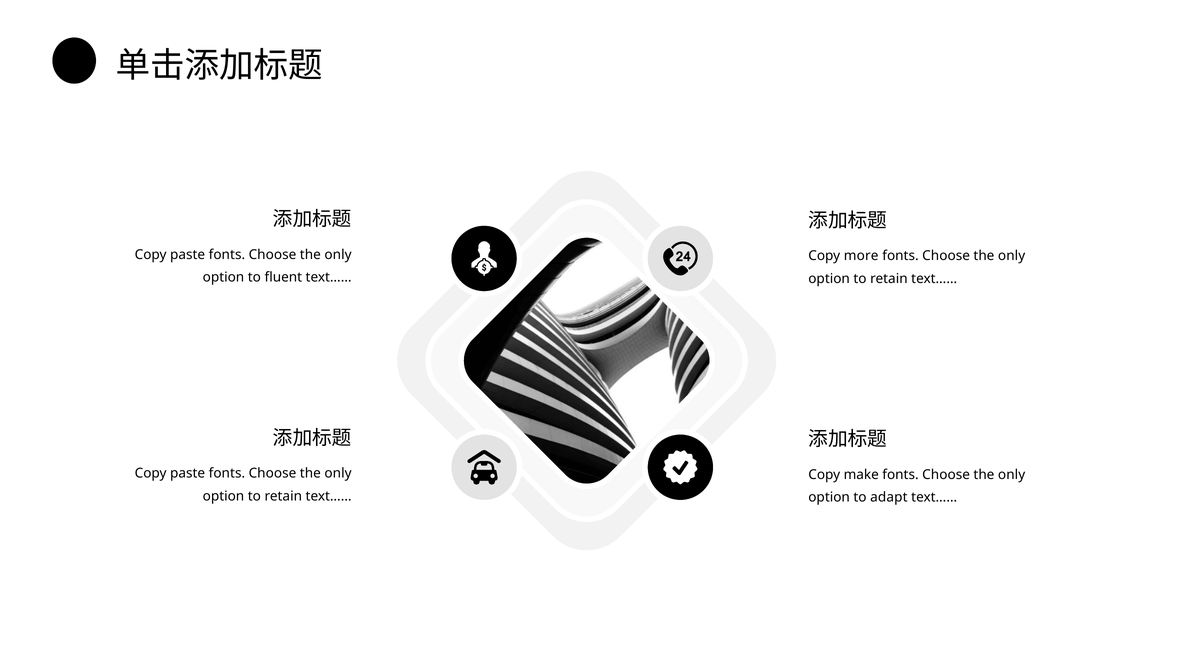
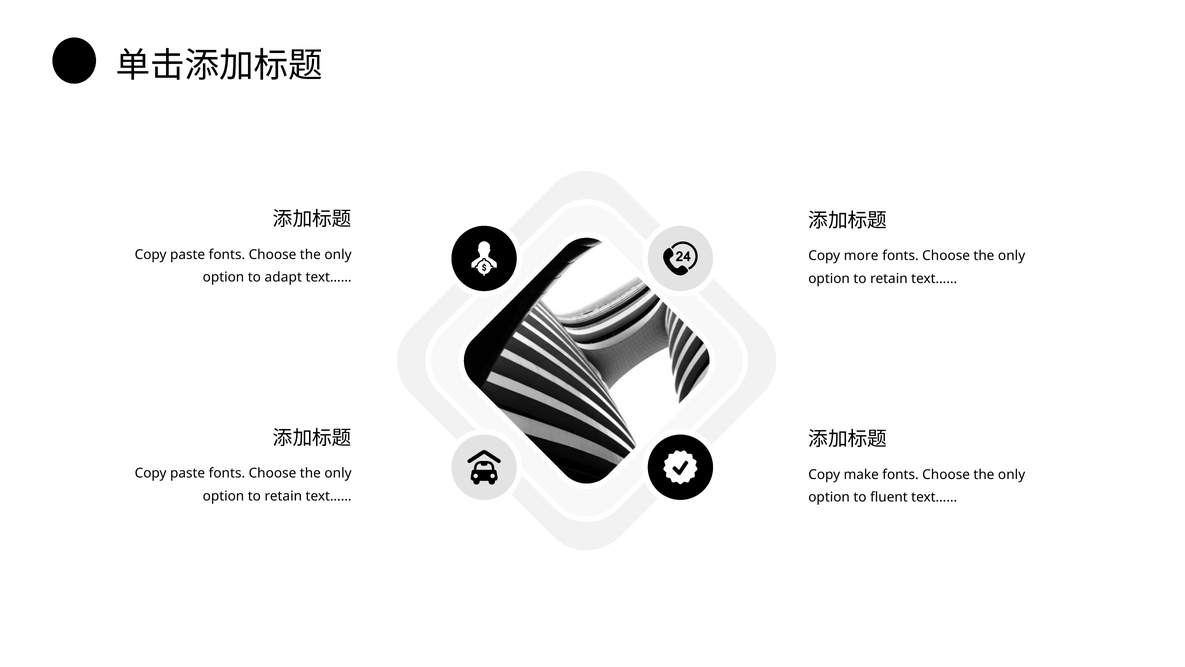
fluent: fluent -> adapt
adapt: adapt -> fluent
